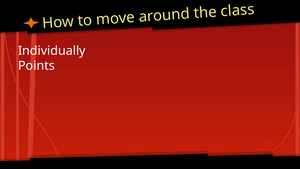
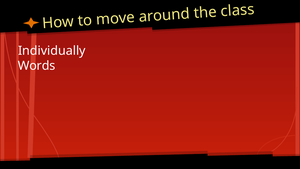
Points: Points -> Words
